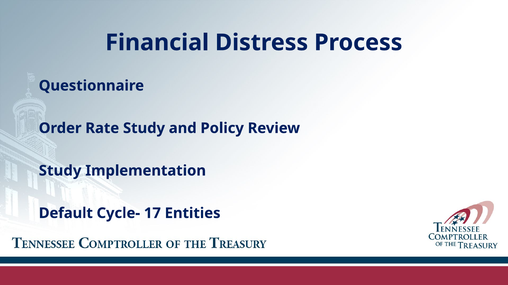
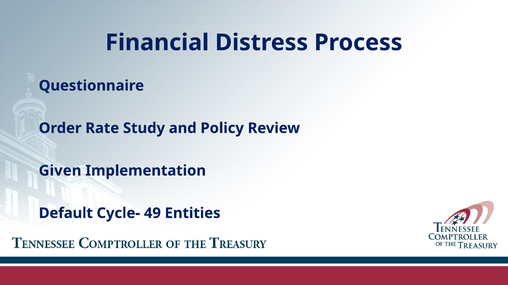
Study at (60, 171): Study -> Given
17: 17 -> 49
